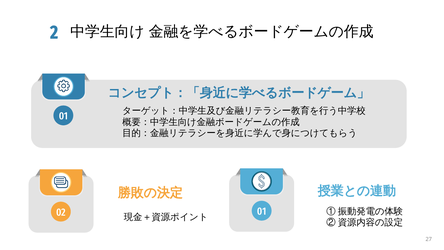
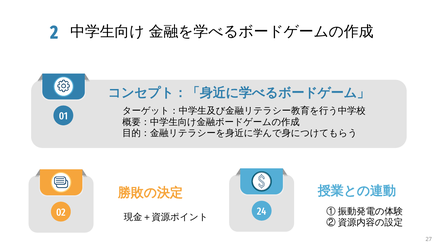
02 01: 01 -> 24
